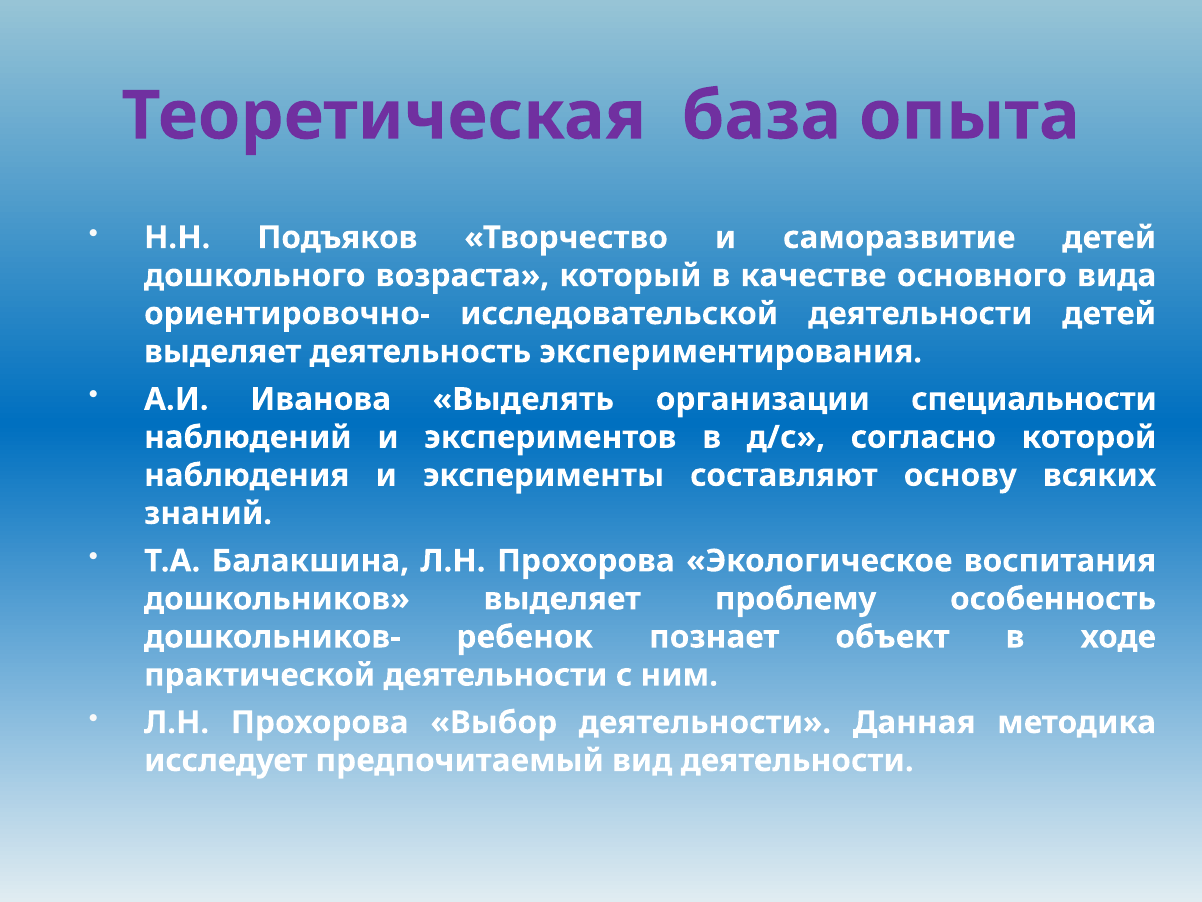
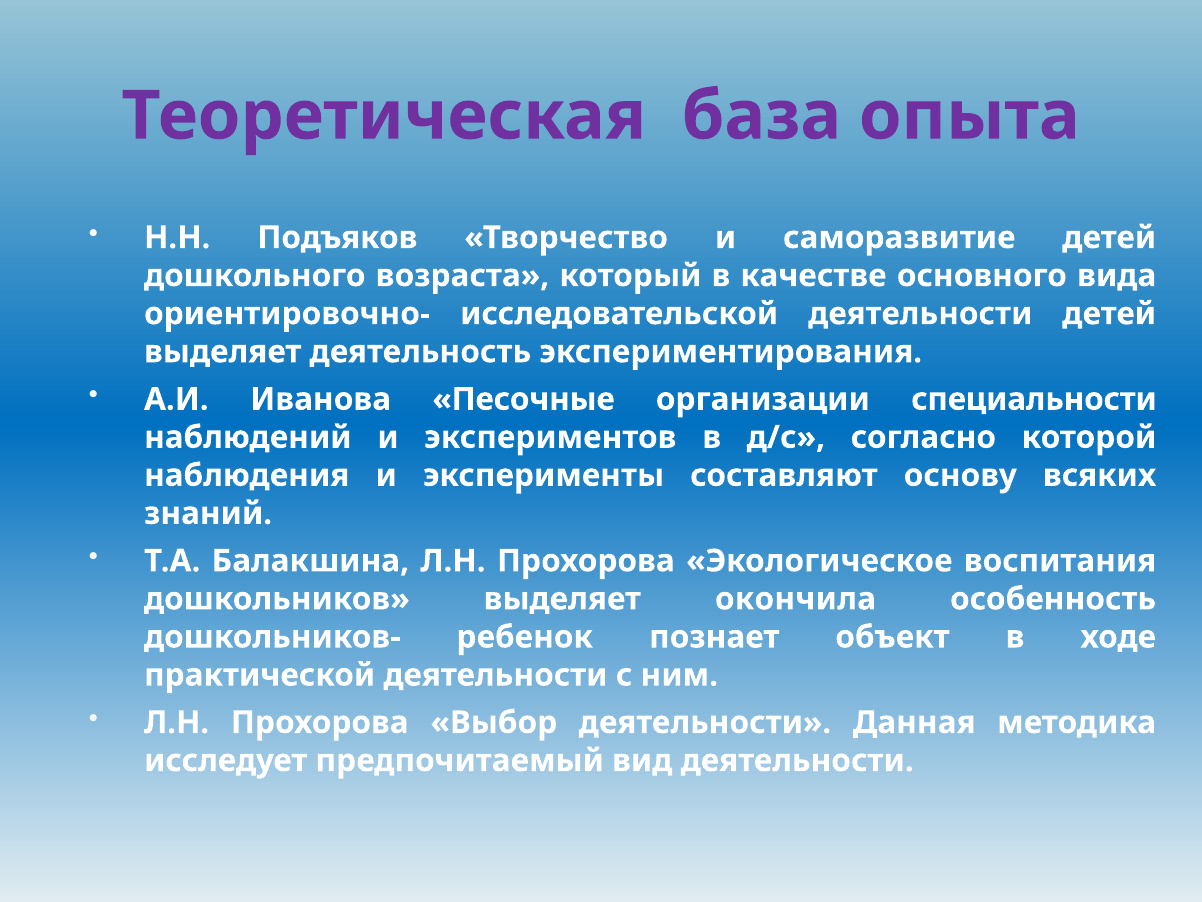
Выделять: Выделять -> Песочные
проблему: проблему -> окончила
